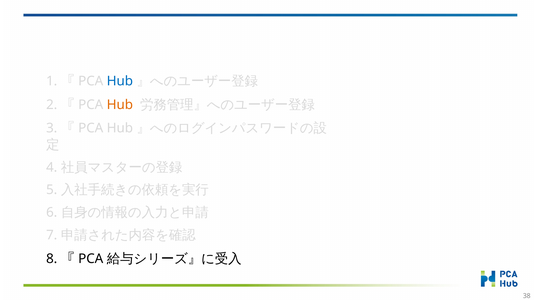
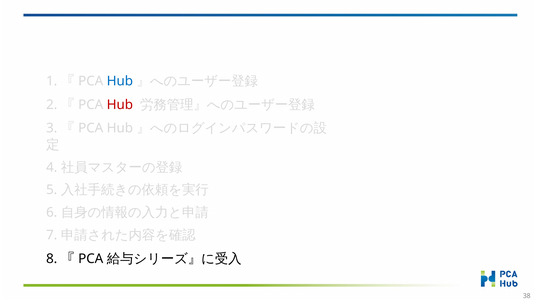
Hub at (120, 105) colour: orange -> red
